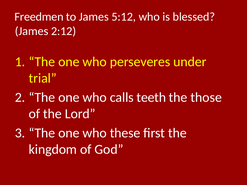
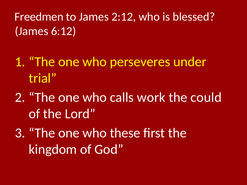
5:12: 5:12 -> 2:12
2:12: 2:12 -> 6:12
teeth: teeth -> work
those: those -> could
